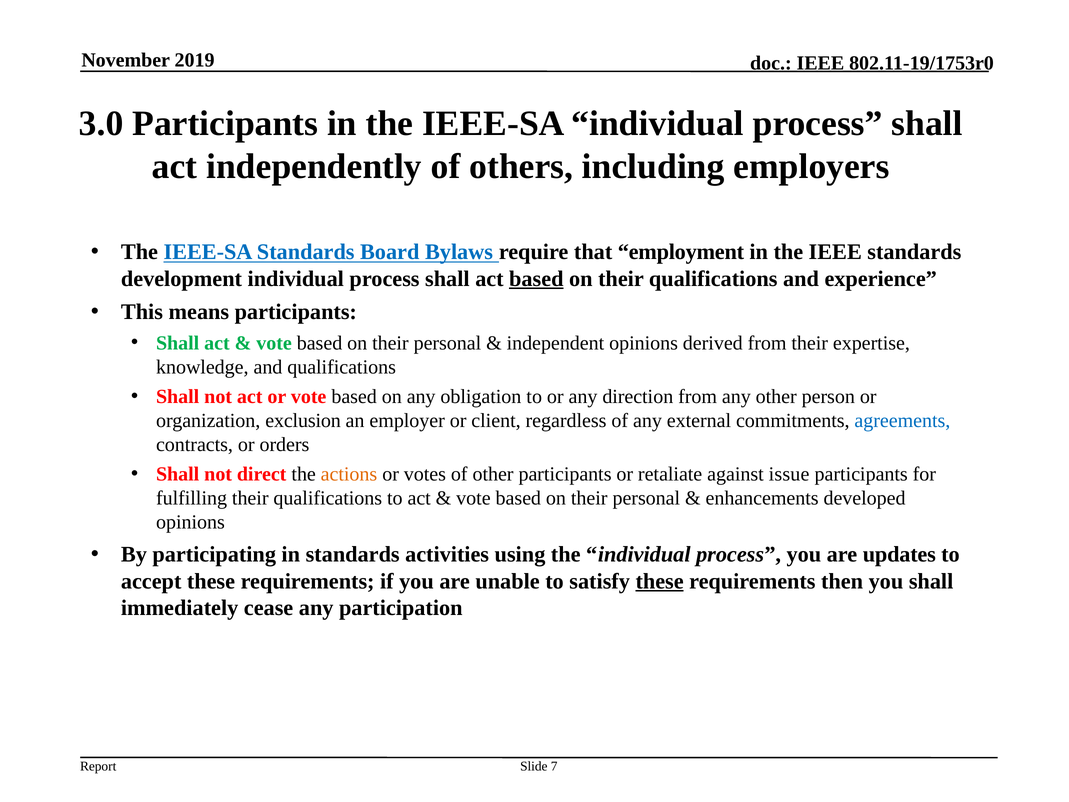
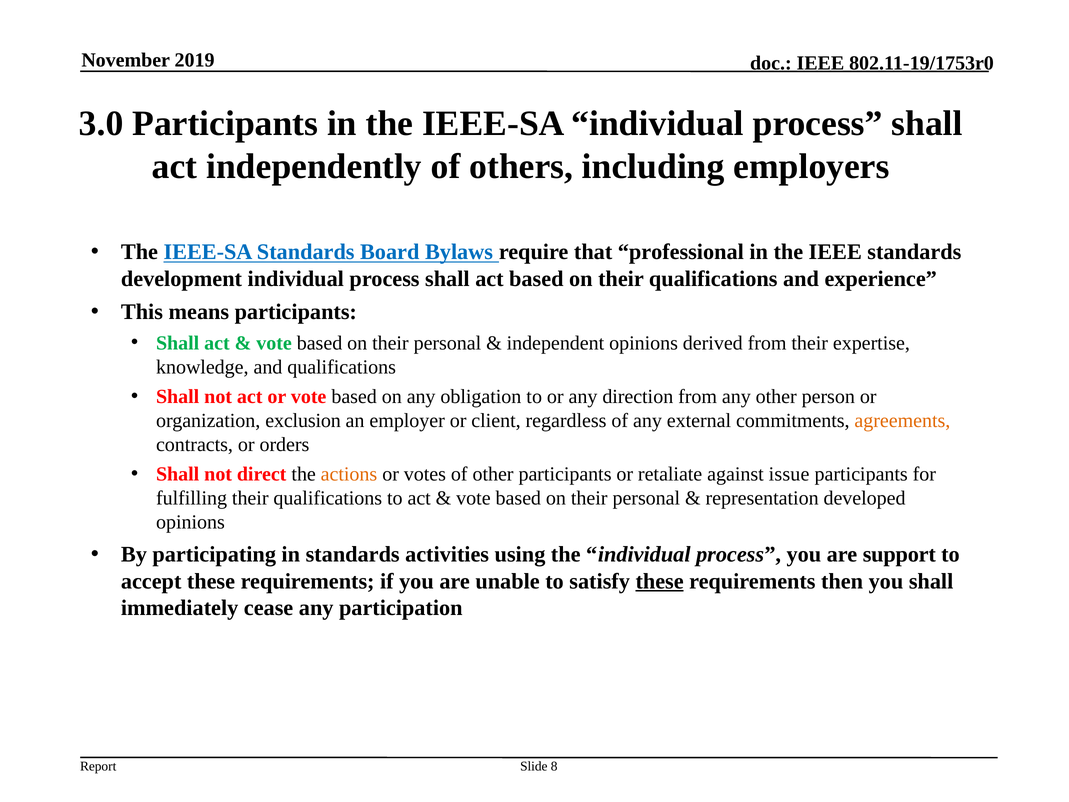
employment: employment -> professional
based at (536, 279) underline: present -> none
agreements colour: blue -> orange
enhancements: enhancements -> representation
updates: updates -> support
7: 7 -> 8
